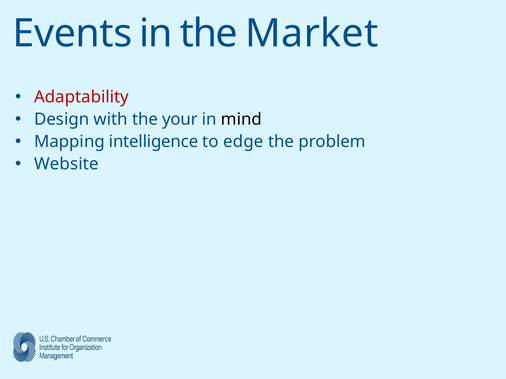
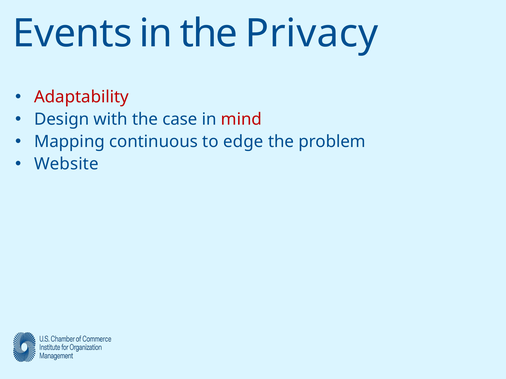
Market: Market -> Privacy
your: your -> case
mind colour: black -> red
intelligence: intelligence -> continuous
